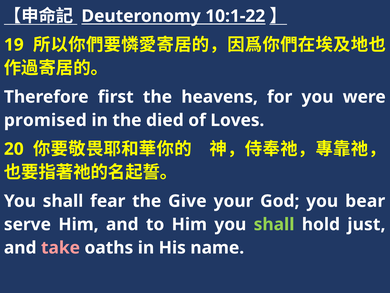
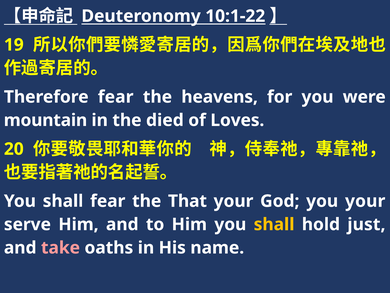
Therefore first: first -> fear
promised: promised -> mountain
Give: Give -> That
you bear: bear -> your
shall at (274, 224) colour: light green -> yellow
